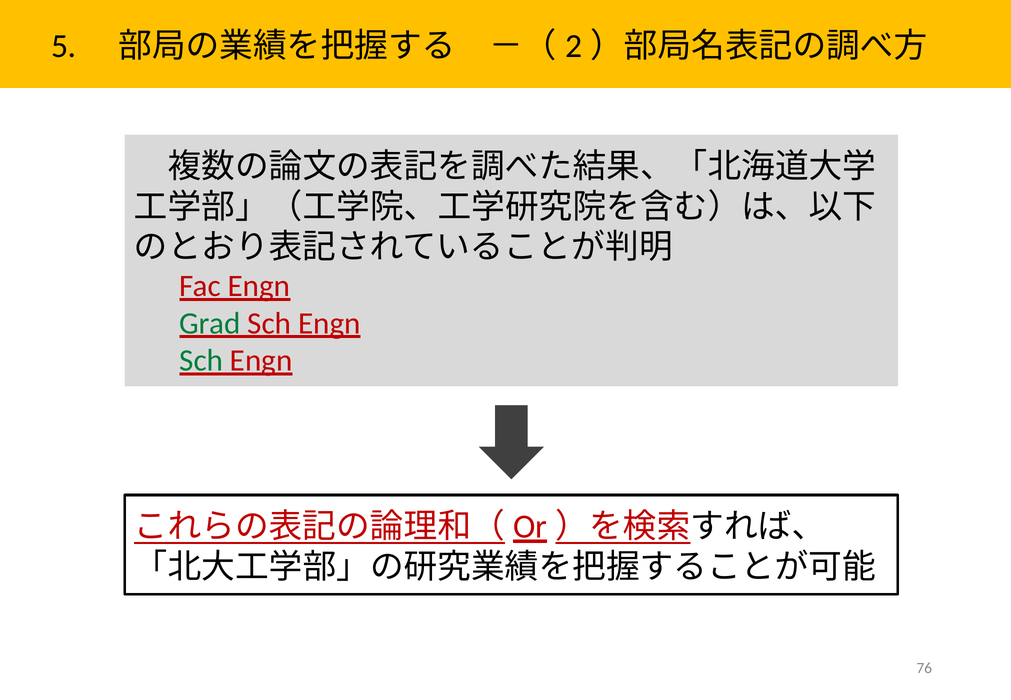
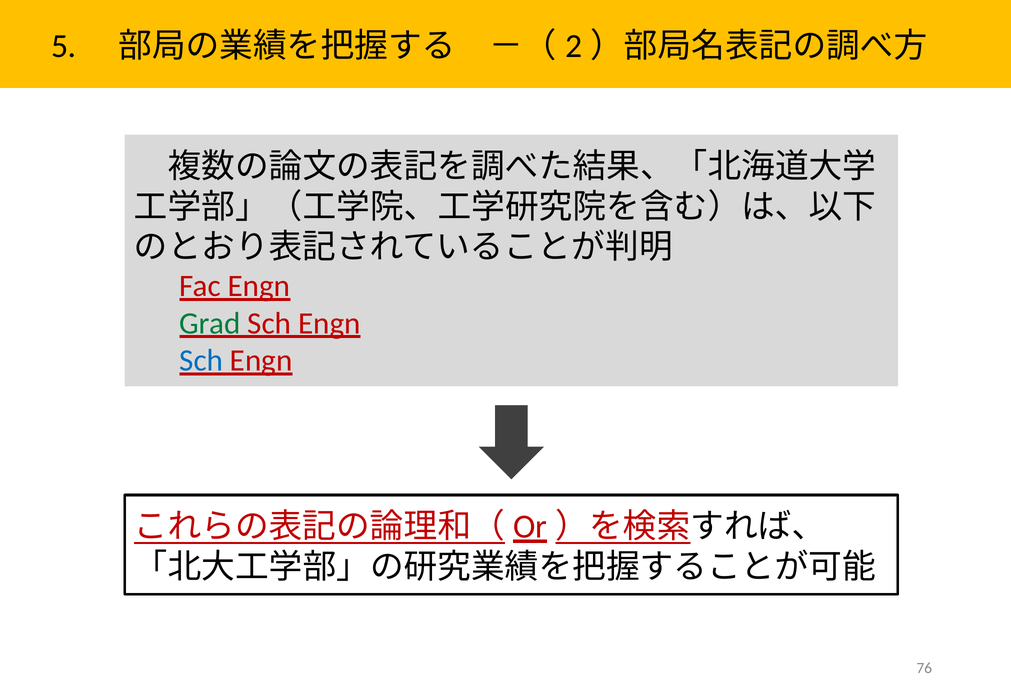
Sch at (201, 361) colour: green -> blue
